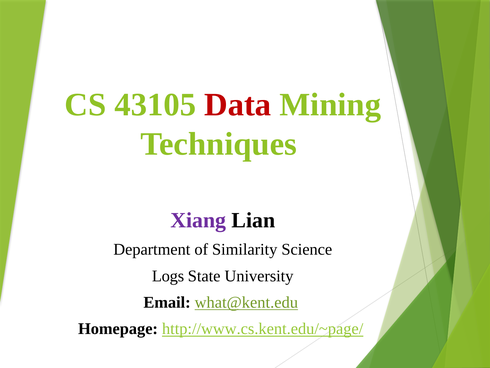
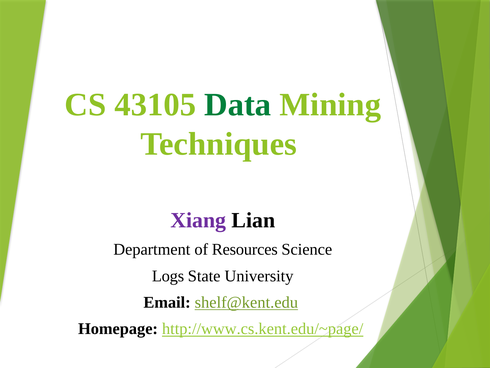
Data colour: red -> green
Similarity: Similarity -> Resources
what@kent.edu: what@kent.edu -> shelf@kent.edu
